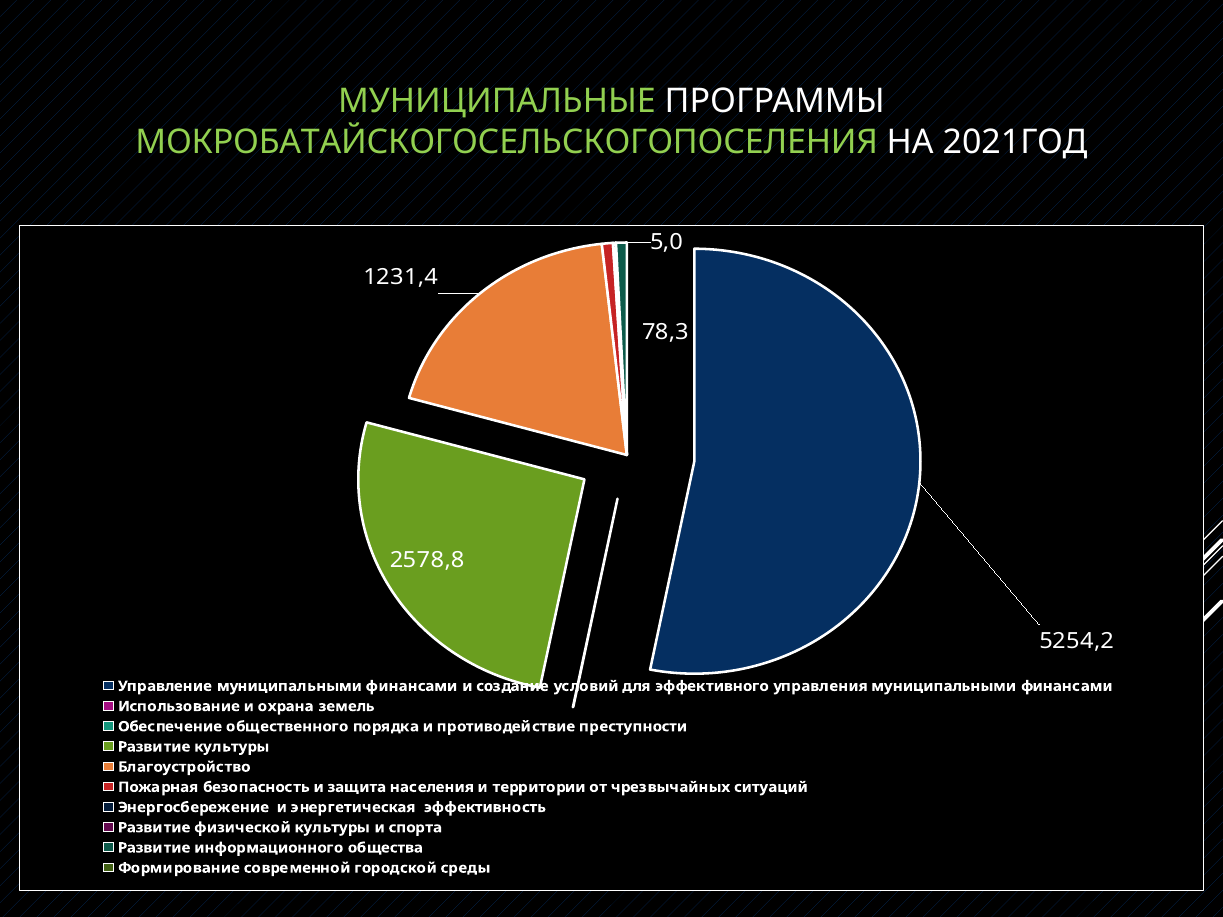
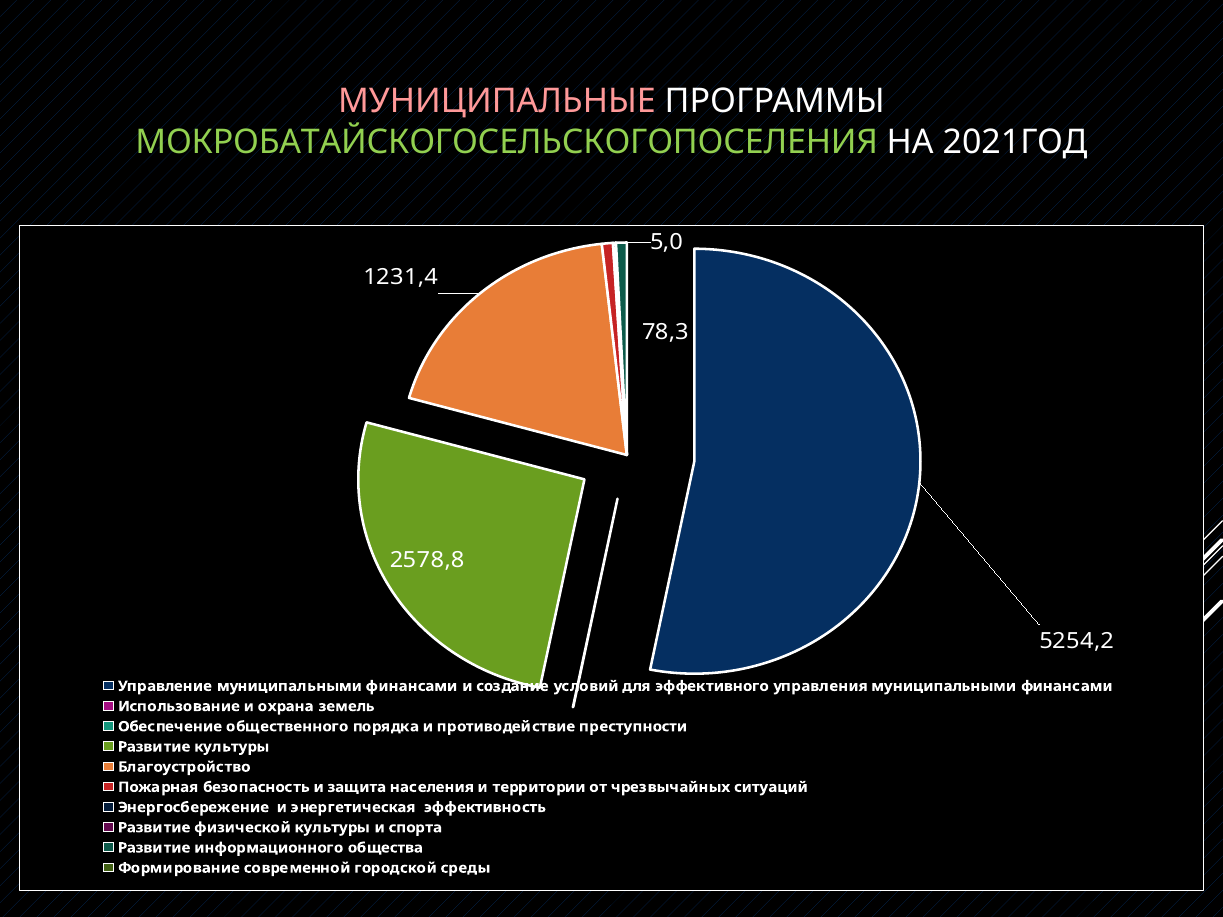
МУНИЦИПАЛЬНЫЕ colour: light green -> pink
